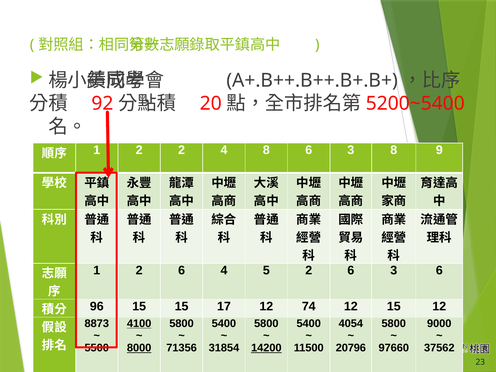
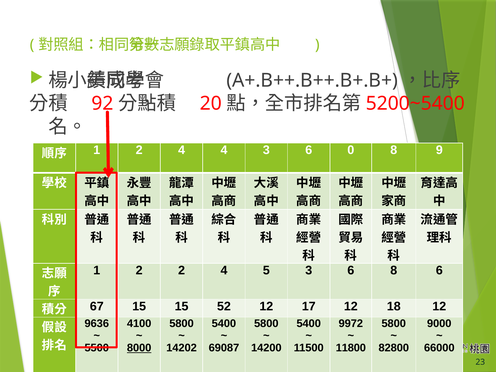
1 2 2: 2 -> 4
4 8: 8 -> 3
3 at (351, 150): 3 -> 0
1 2 6: 6 -> 2
5 2: 2 -> 3
3 at (394, 270): 3 -> 8
96: 96 -> 67
17: 17 -> 52
74: 74 -> 17
12 15: 15 -> 18
8873: 8873 -> 9636
4100 underline: present -> none
4054: 4054 -> 9972
71356: 71356 -> 14202
31854: 31854 -> 69087
14200 underline: present -> none
20796: 20796 -> 11800
97660: 97660 -> 82800
37562: 37562 -> 66000
